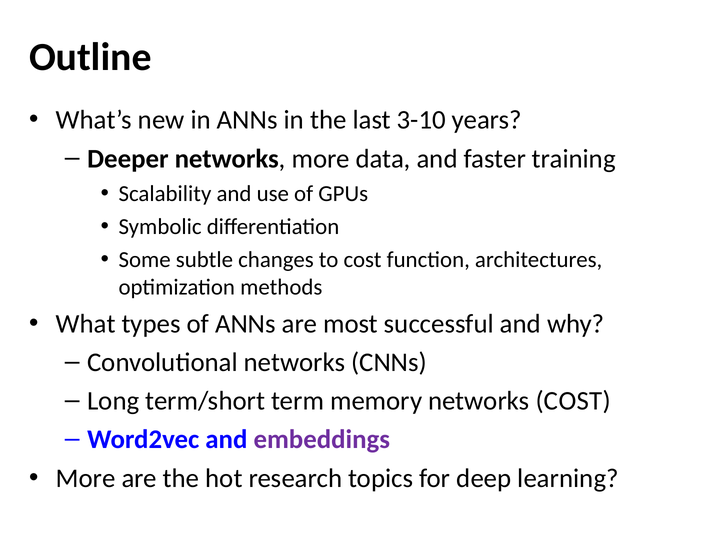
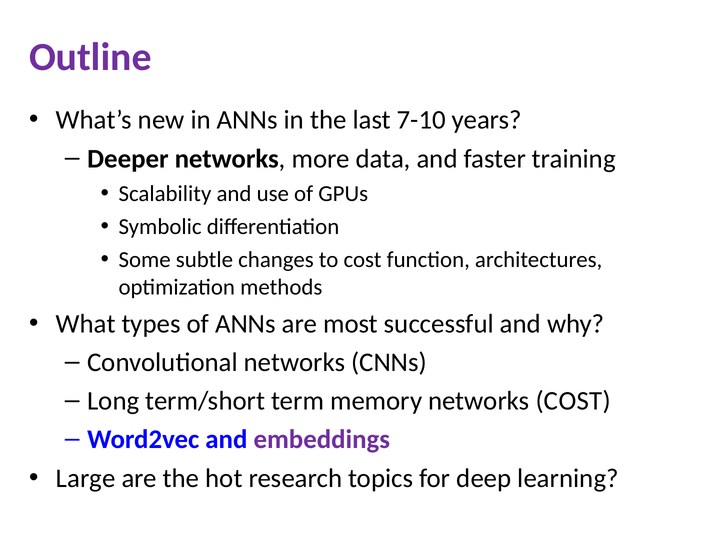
Outline colour: black -> purple
3-10: 3-10 -> 7-10
More at (86, 478): More -> Large
